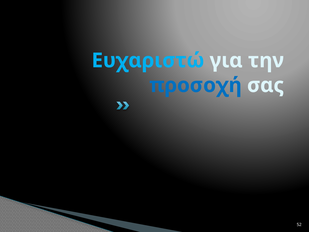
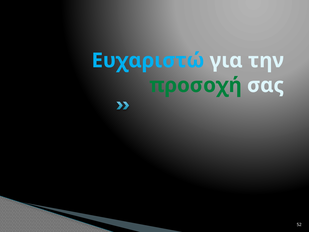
προσοχή colour: blue -> green
